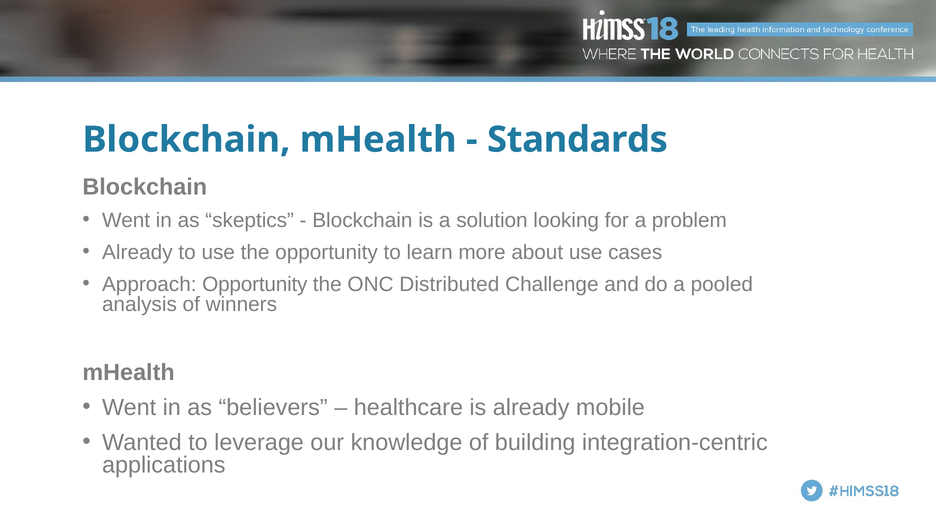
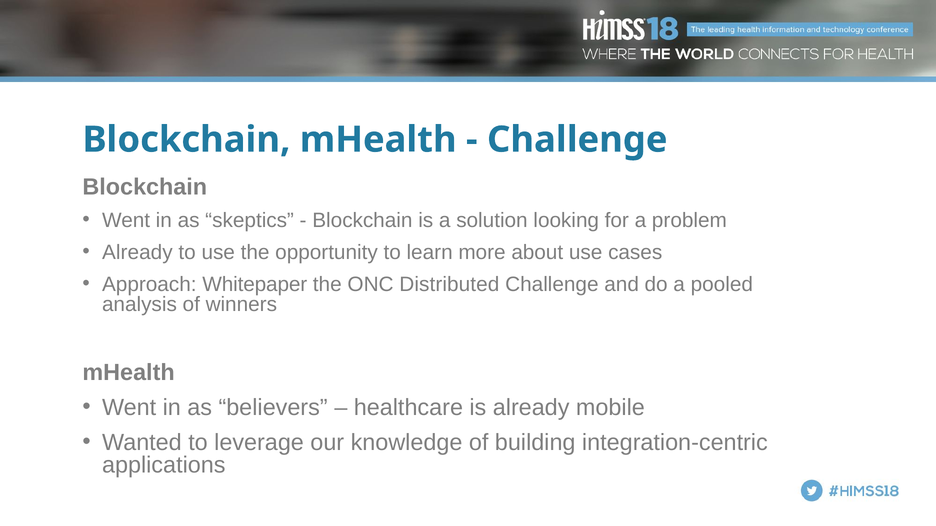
Standards at (577, 140): Standards -> Challenge
Approach Opportunity: Opportunity -> Whitepaper
